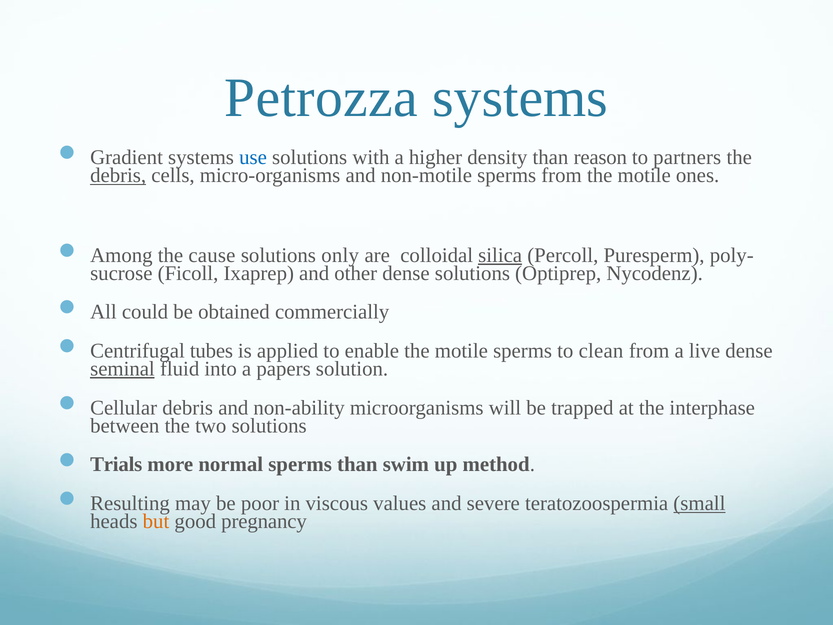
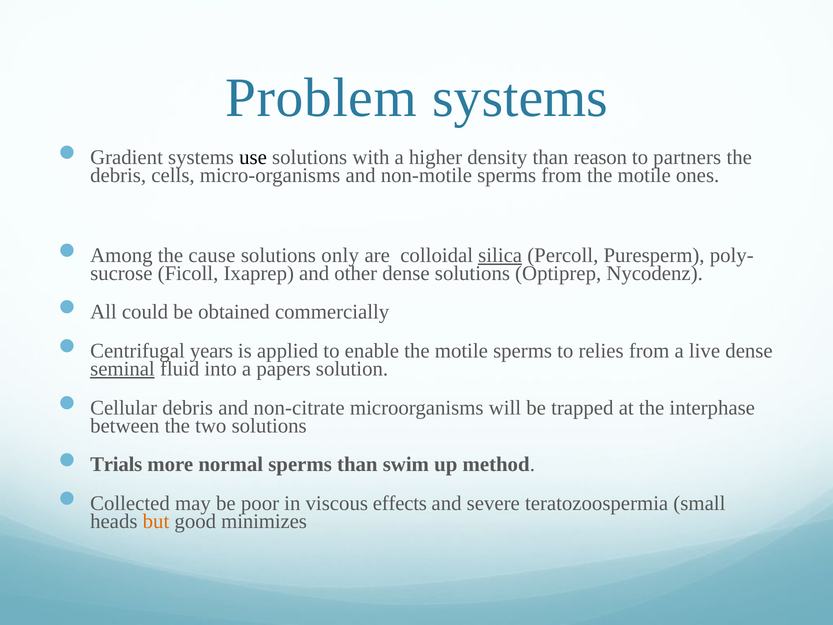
Petrozza: Petrozza -> Problem
use colour: blue -> black
debris at (118, 175) underline: present -> none
tubes: tubes -> years
clean: clean -> relies
non-ability: non-ability -> non-citrate
Resulting: Resulting -> Collected
values: values -> effects
small underline: present -> none
pregnancy: pregnancy -> minimizes
